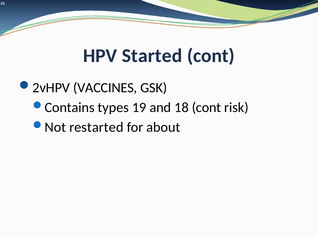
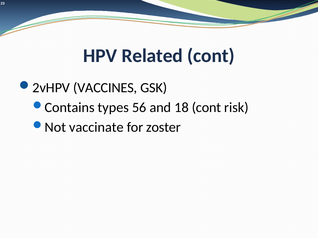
Started: Started -> Related
19: 19 -> 56
restarted: restarted -> vaccinate
about: about -> zoster
